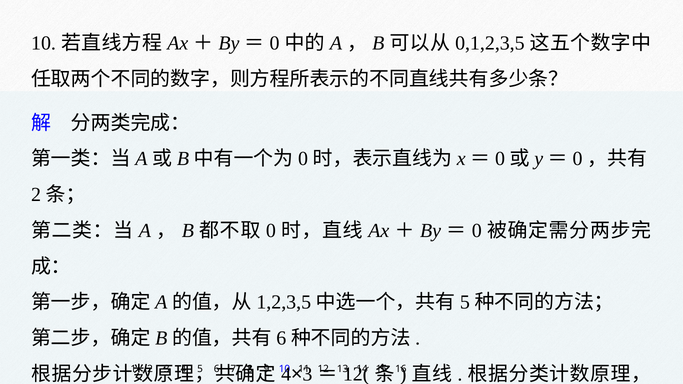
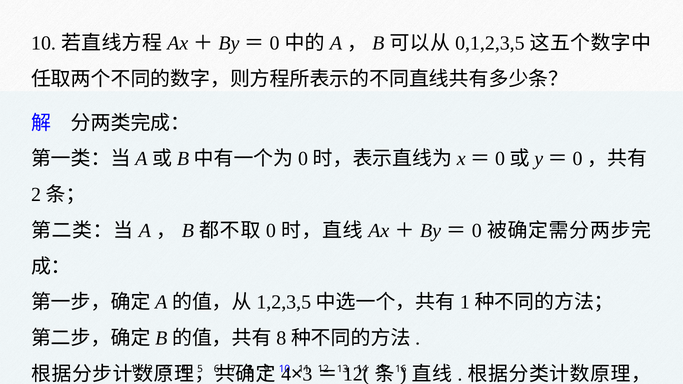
5 at (465, 302): 5 -> 1
6 at (281, 338): 6 -> 8
